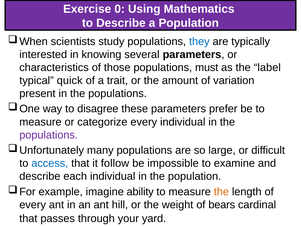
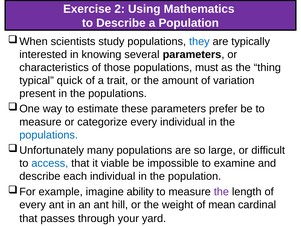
0: 0 -> 2
label: label -> thing
disagree: disagree -> estimate
populations at (49, 135) colour: purple -> blue
follow: follow -> viable
the at (221, 191) colour: orange -> purple
bears: bears -> mean
